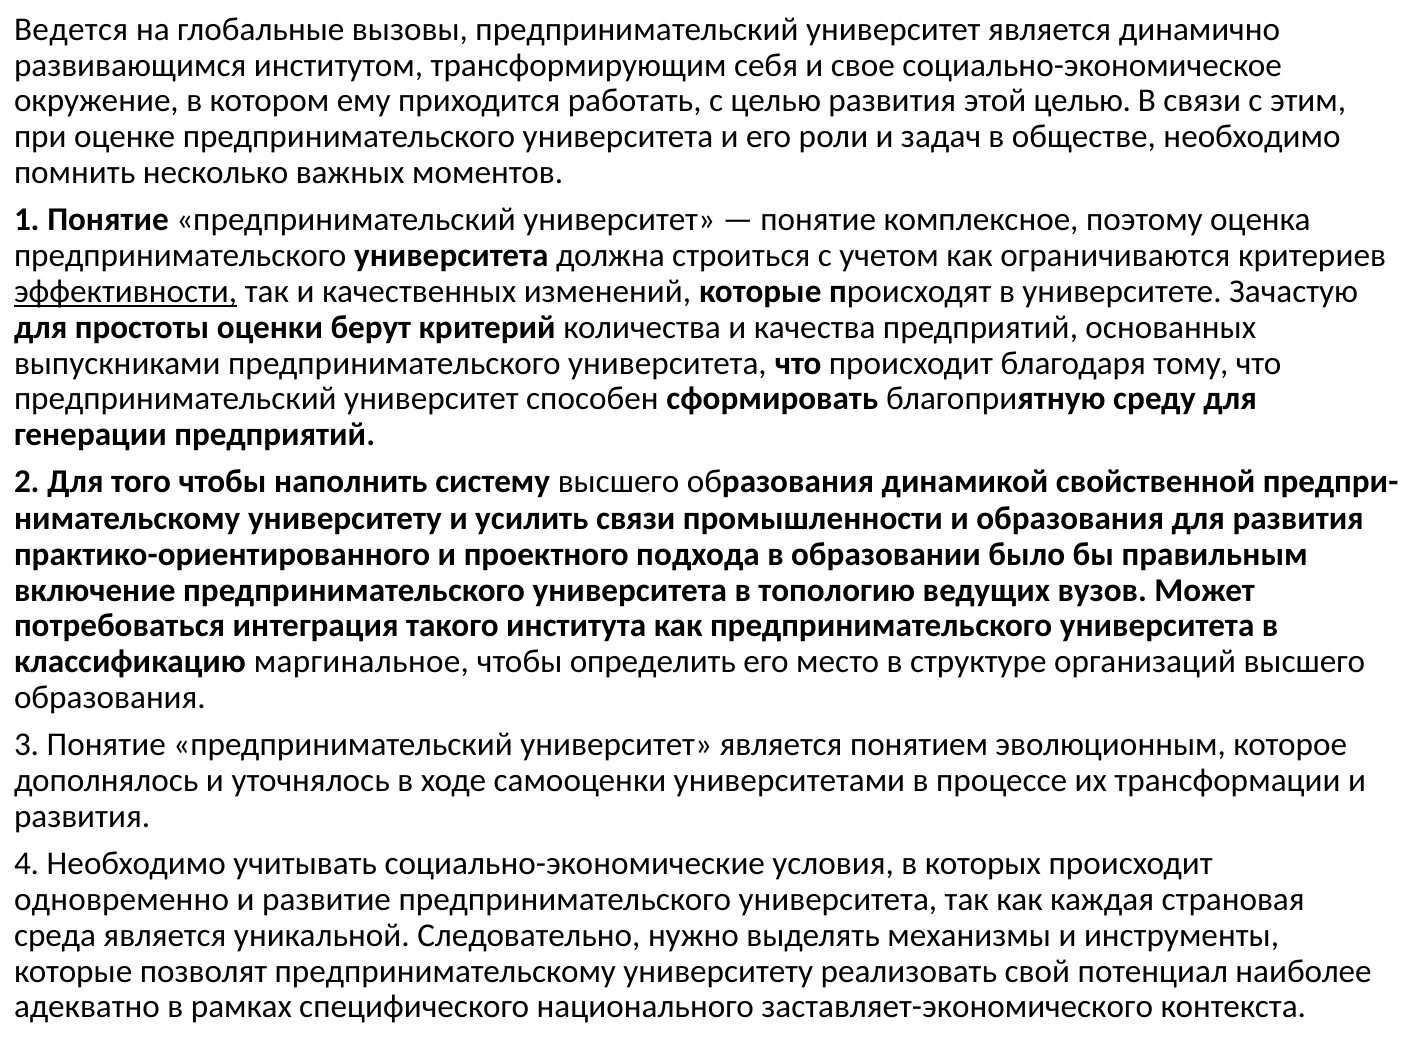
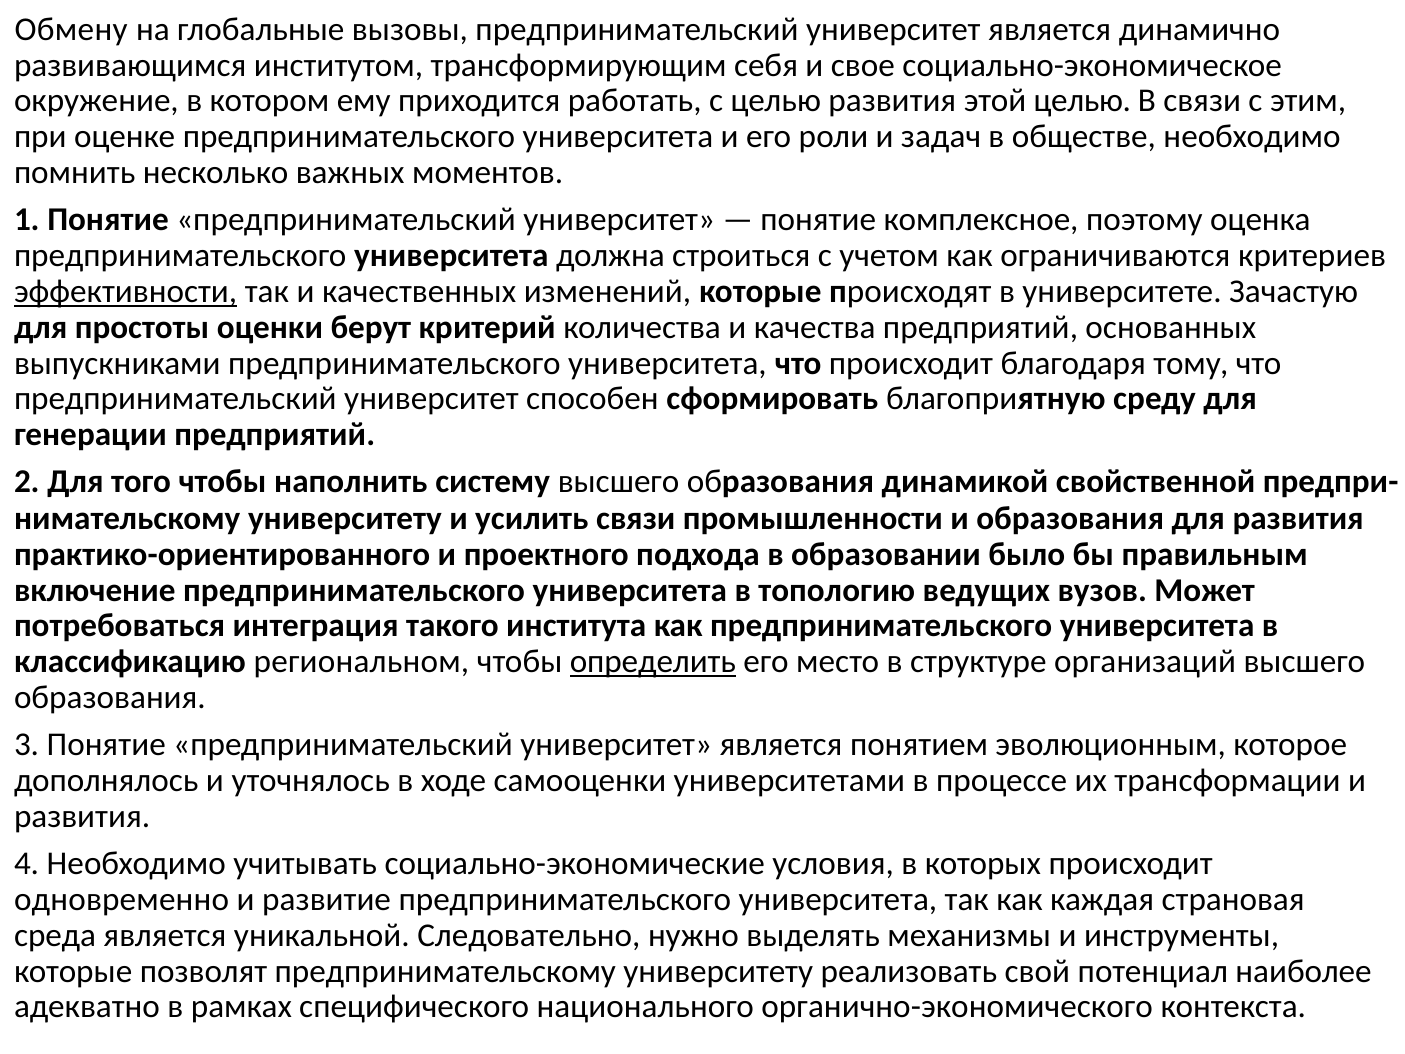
Ведется: Ведется -> Обмену
маргинальное: маргинальное -> региональном
определить underline: none -> present
заставляет-экономического: заставляет-экономического -> органично-экономического
